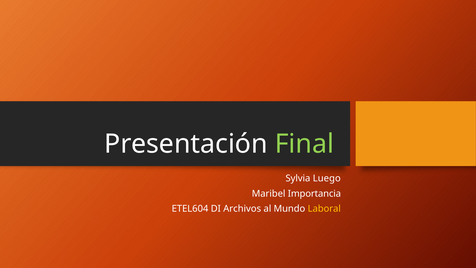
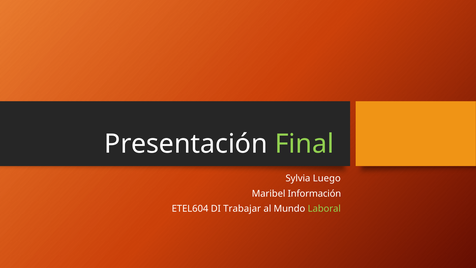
Importancia: Importancia -> Información
Archivos: Archivos -> Trabajar
Laboral colour: yellow -> light green
